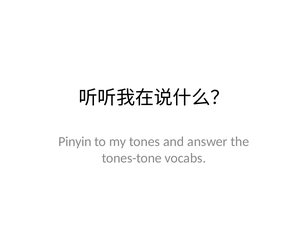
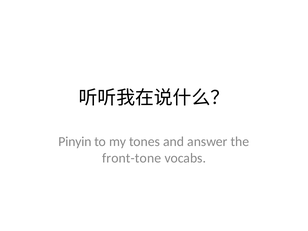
tones-tone: tones-tone -> front-tone
